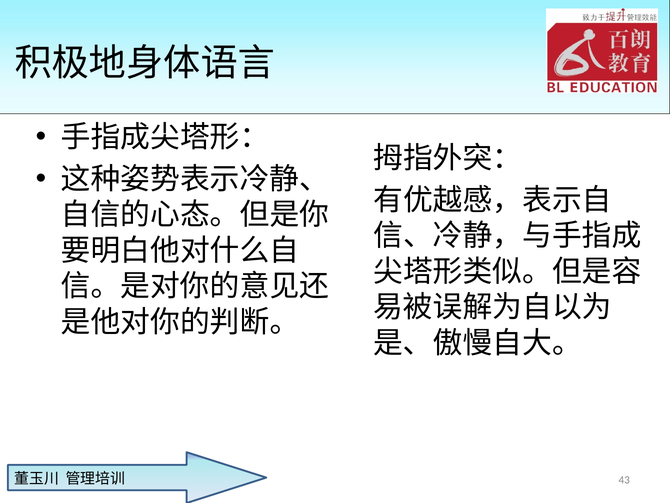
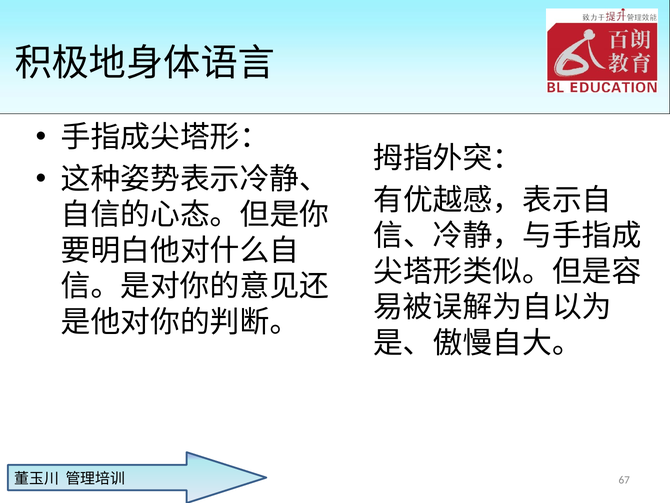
43: 43 -> 67
